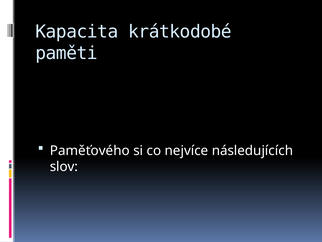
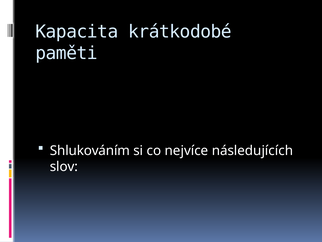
Paměťového: Paměťového -> Shlukováním
